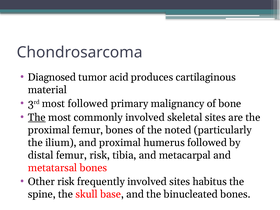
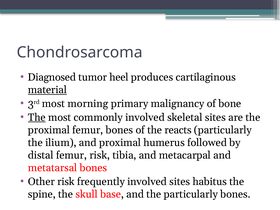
acid: acid -> heel
material underline: none -> present
most followed: followed -> morning
noted: noted -> reacts
the binucleated: binucleated -> particularly
